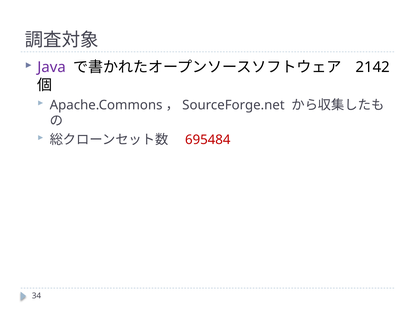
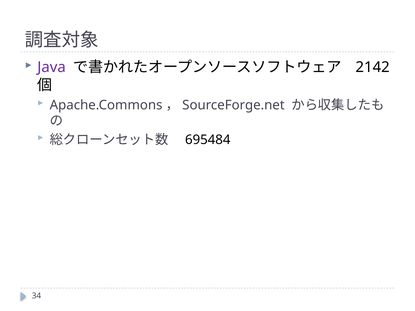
695484 colour: red -> black
